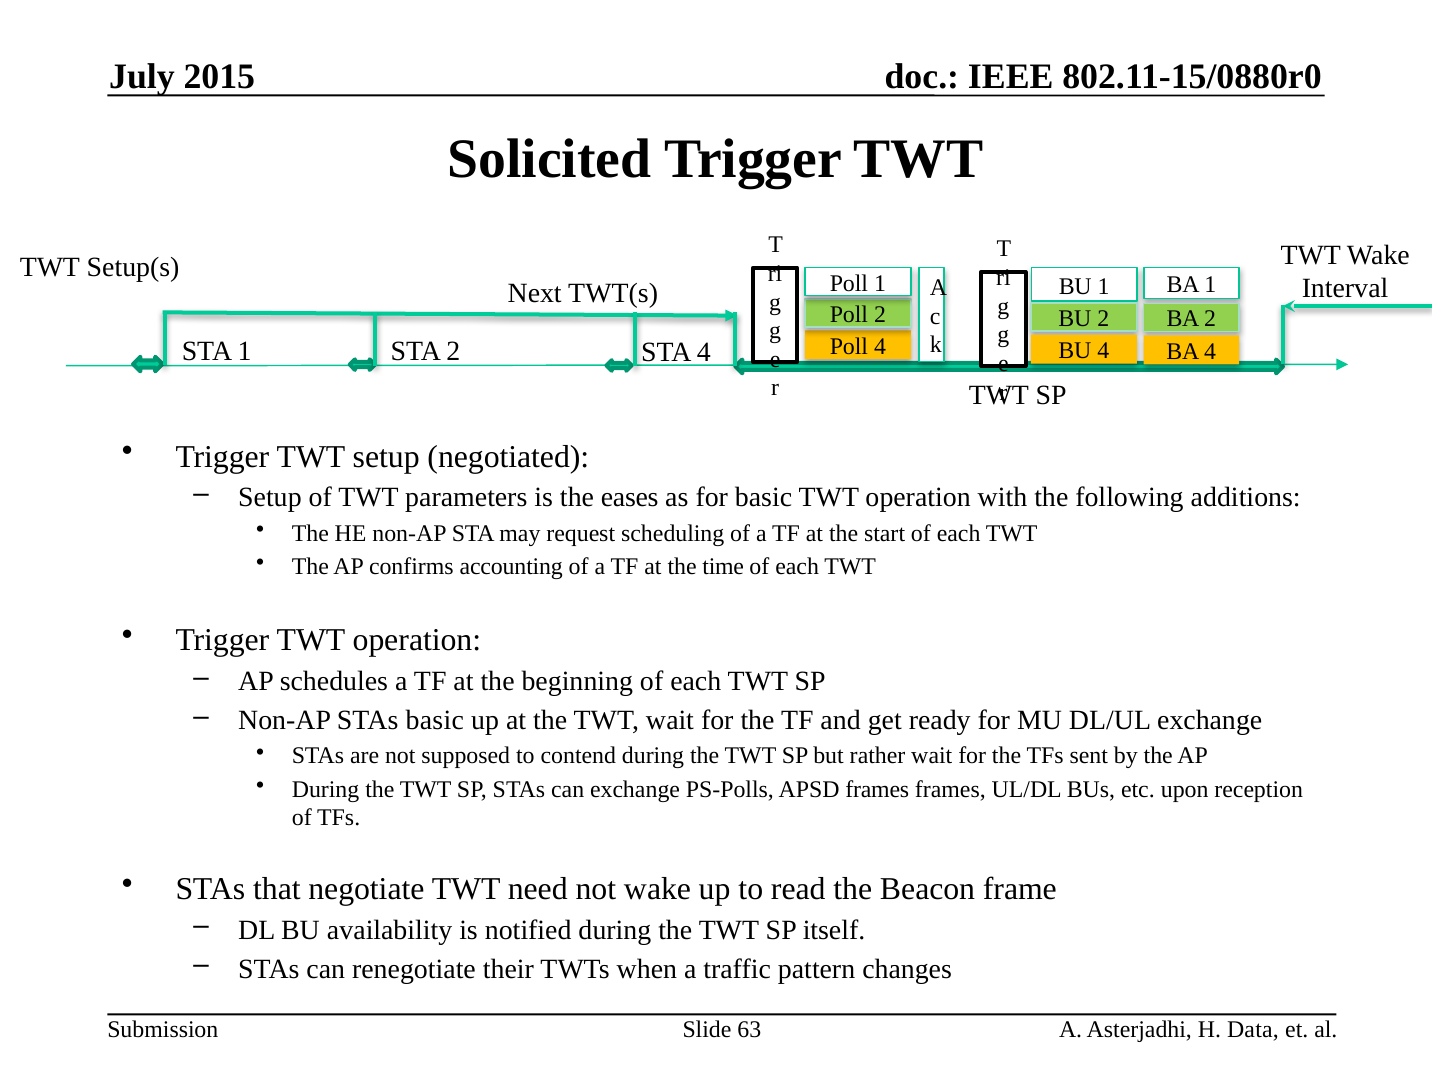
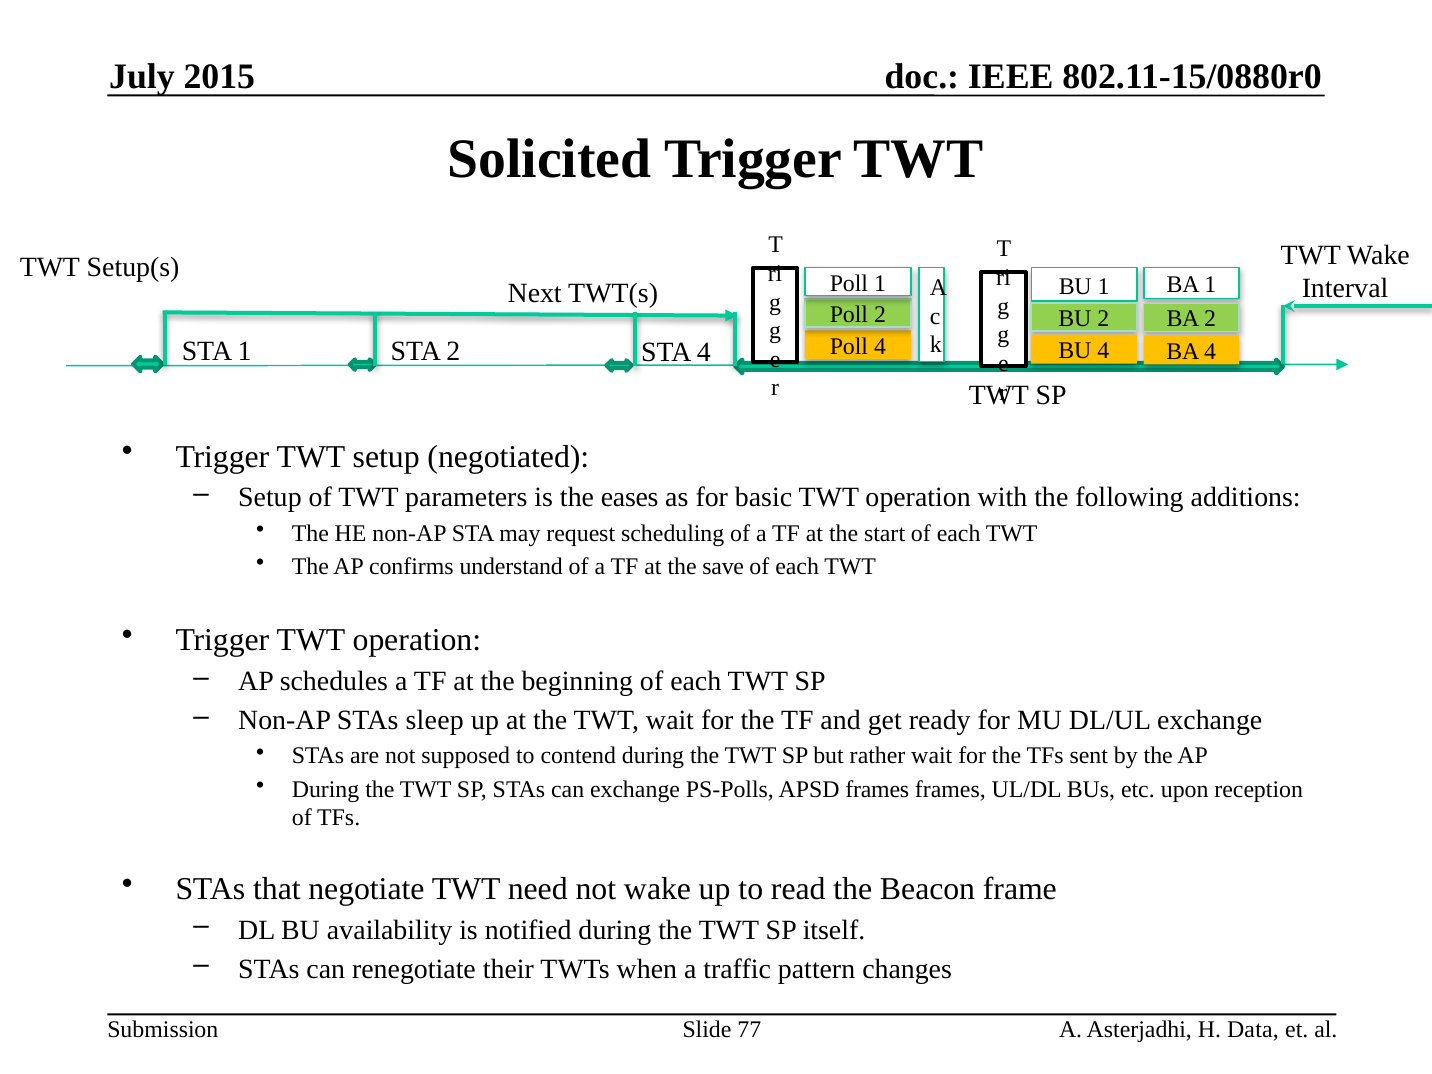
accounting: accounting -> understand
time: time -> save
STAs basic: basic -> sleep
63: 63 -> 77
